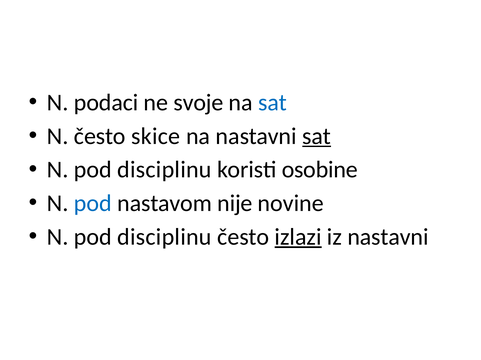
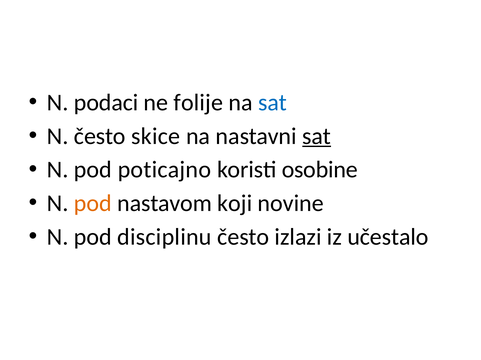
svoje: svoje -> folije
disciplinu at (164, 170): disciplinu -> poticajno
pod at (93, 204) colour: blue -> orange
nije: nije -> koji
izlazi underline: present -> none
iz nastavni: nastavni -> učestalo
